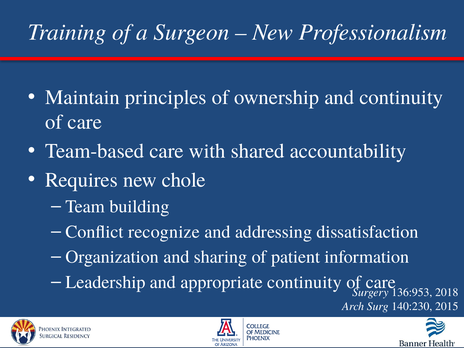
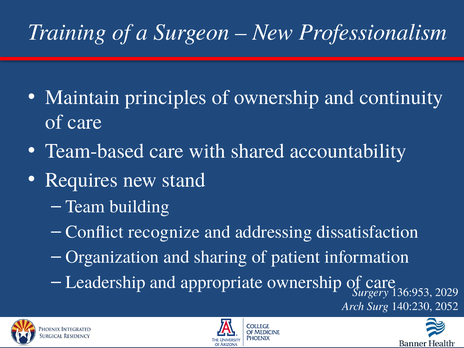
chole: chole -> stand
appropriate continuity: continuity -> ownership
2018: 2018 -> 2029
2015: 2015 -> 2052
